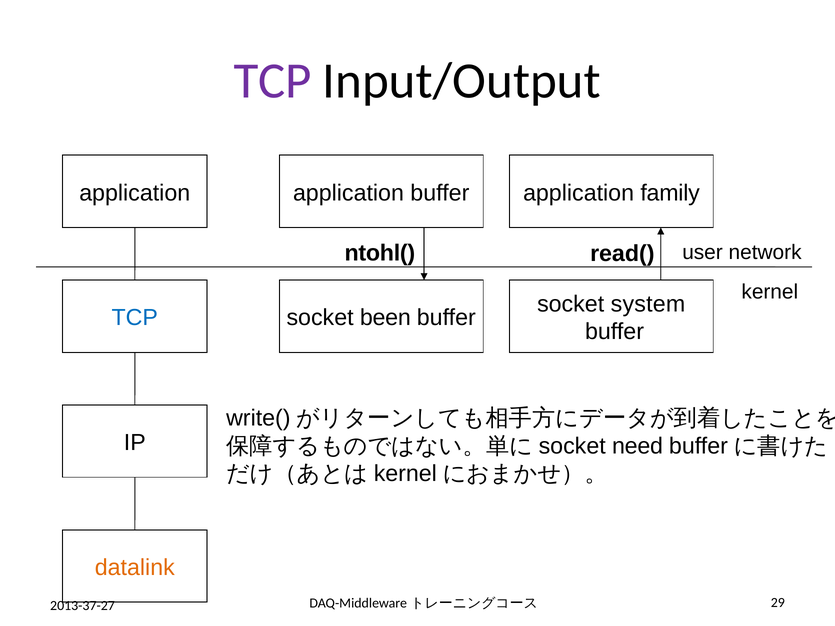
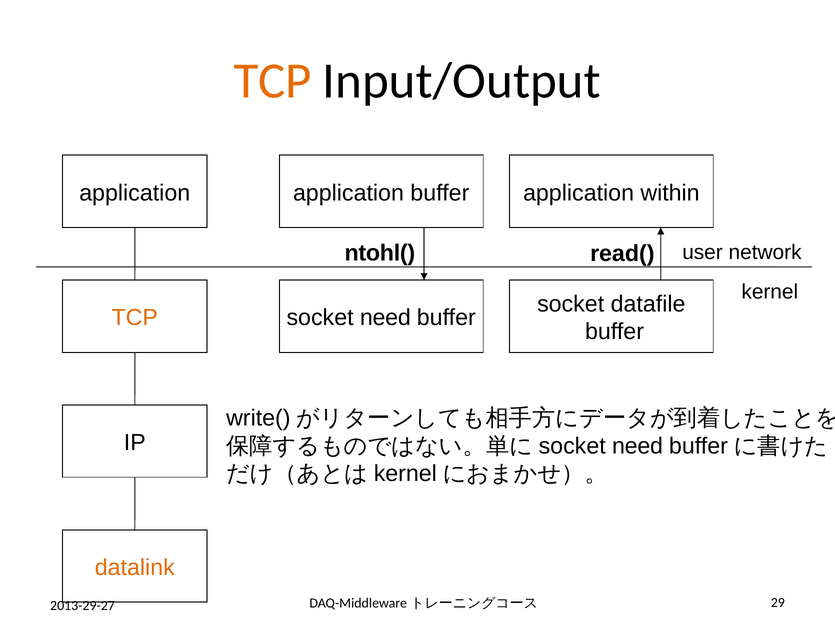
TCP at (273, 81) colour: purple -> orange
family: family -> within
system: system -> datafile
TCP at (135, 318) colour: blue -> orange
socket been: been -> need
2013-37-27: 2013-37-27 -> 2013-29-27
